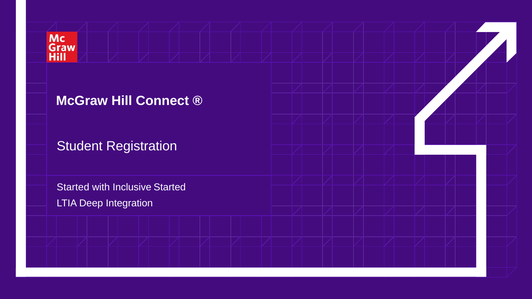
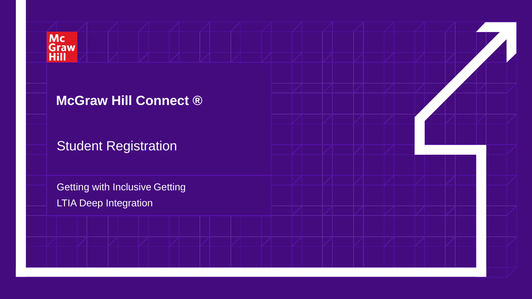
Started at (73, 187): Started -> Getting
Inclusive Started: Started -> Getting
